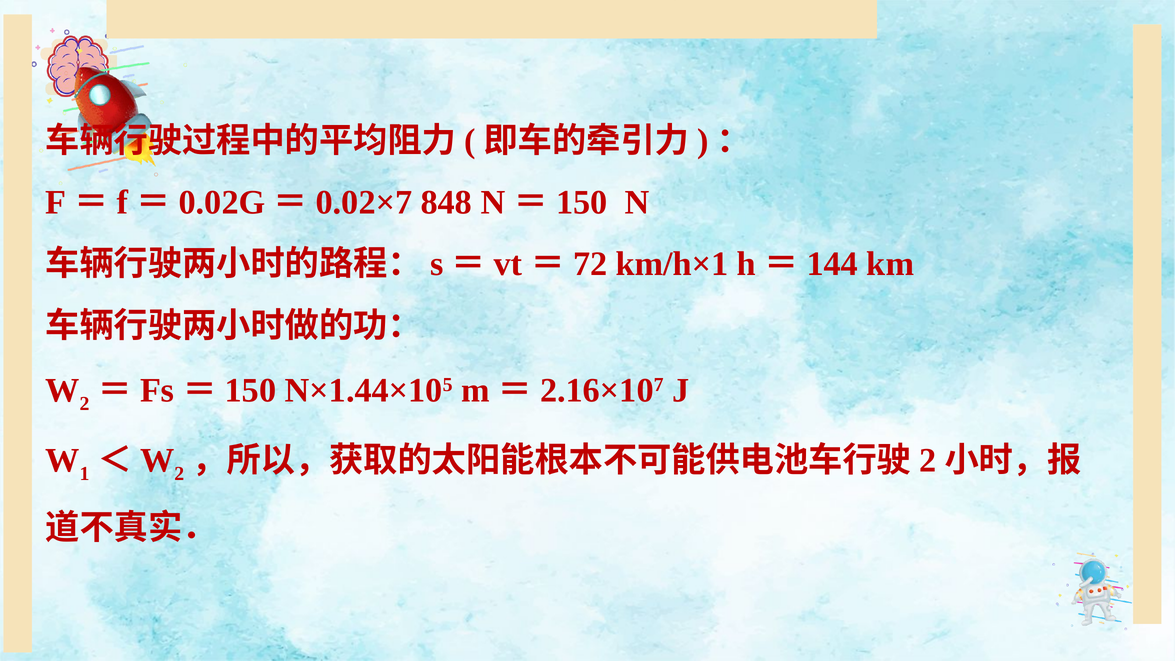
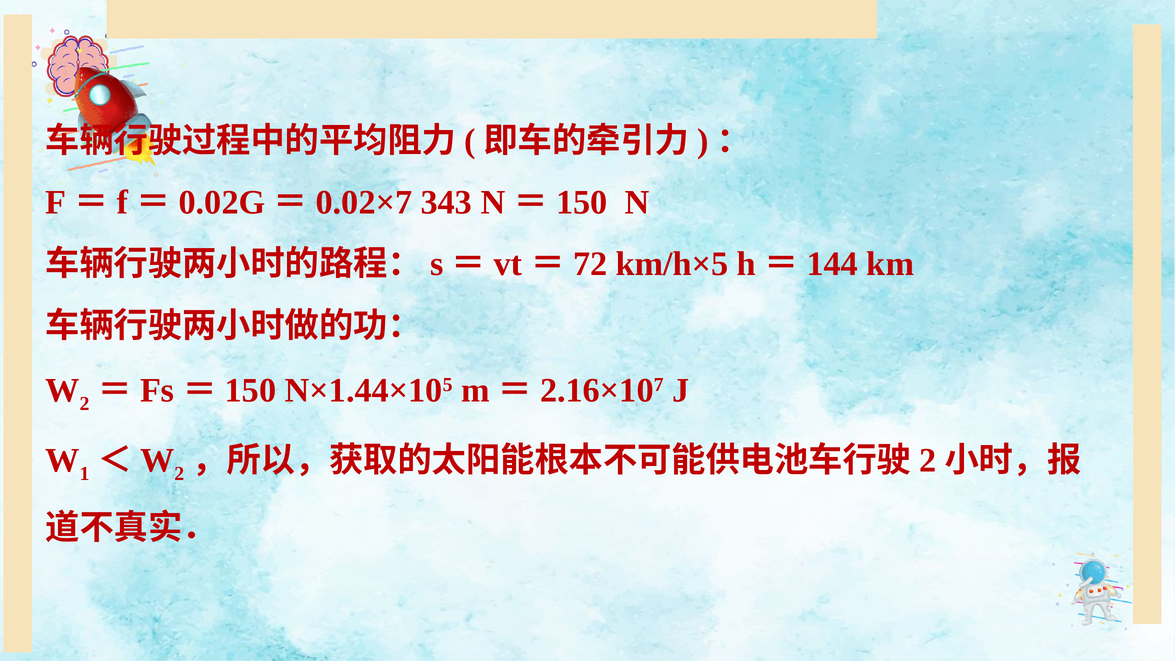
848: 848 -> 343
km/h×1: km/h×1 -> km/h×5
